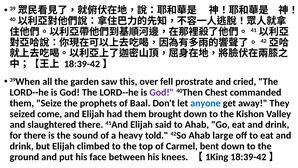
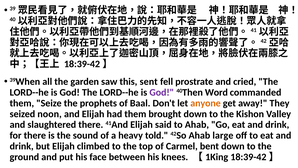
over: over -> sent
Chest: Chest -> Word
anyone colour: blue -> orange
come: come -> noon
